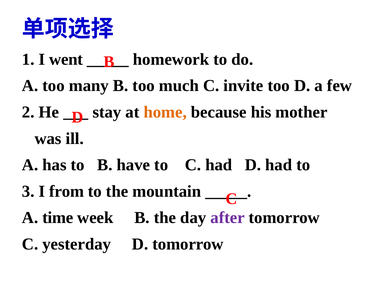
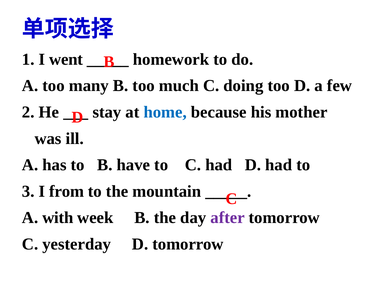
invite: invite -> doing
home colour: orange -> blue
time: time -> with
